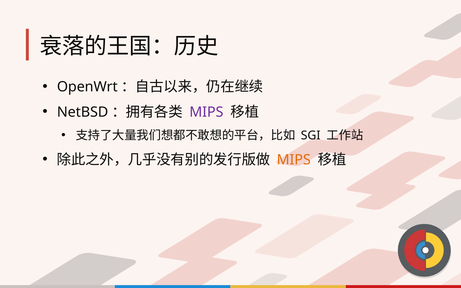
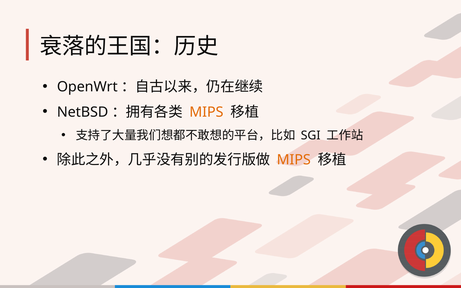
MIPS at (206, 112) colour: purple -> orange
